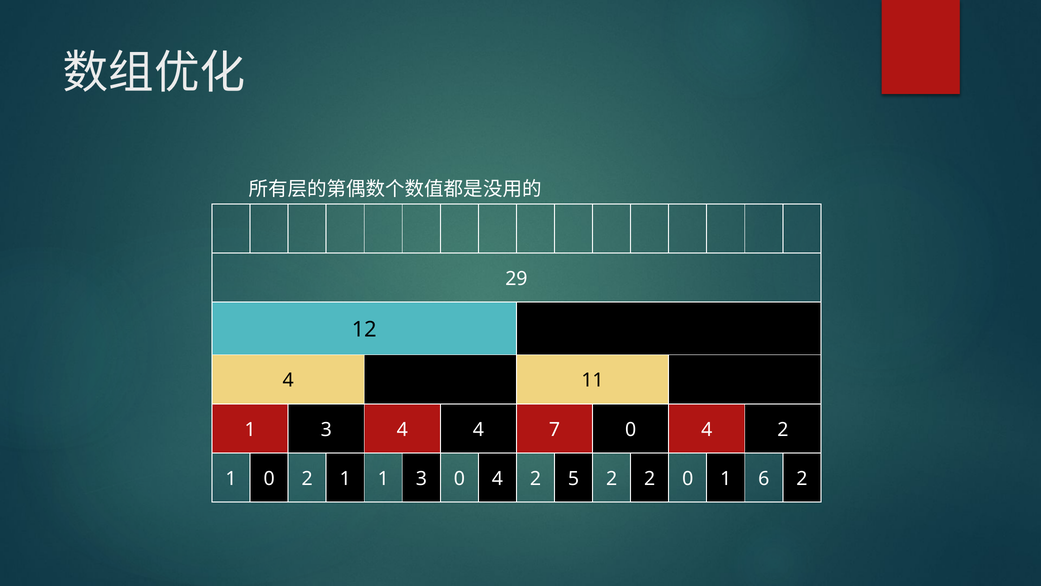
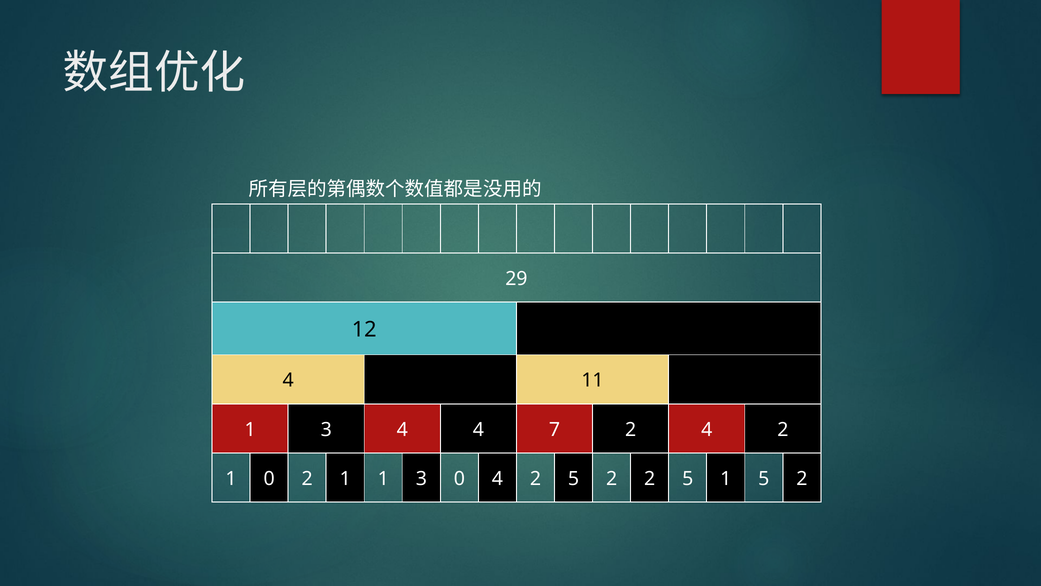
7 0: 0 -> 2
2 2 0: 0 -> 5
1 6: 6 -> 5
